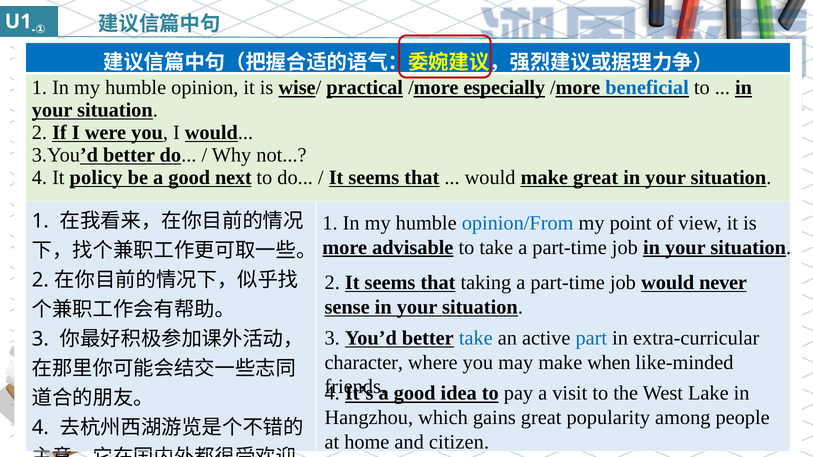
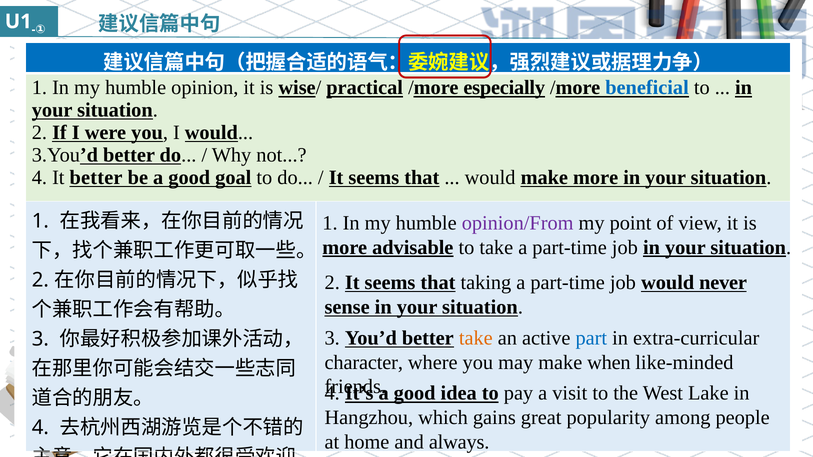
It policy: policy -> better
next: next -> goal
make great: great -> more
opinion/From colour: blue -> purple
take at (476, 338) colour: blue -> orange
citizen: citizen -> always
